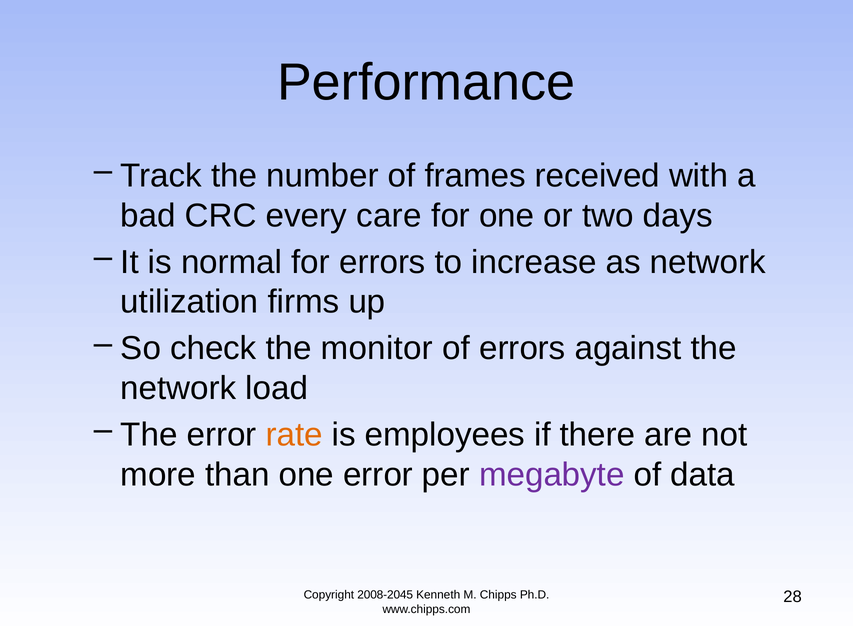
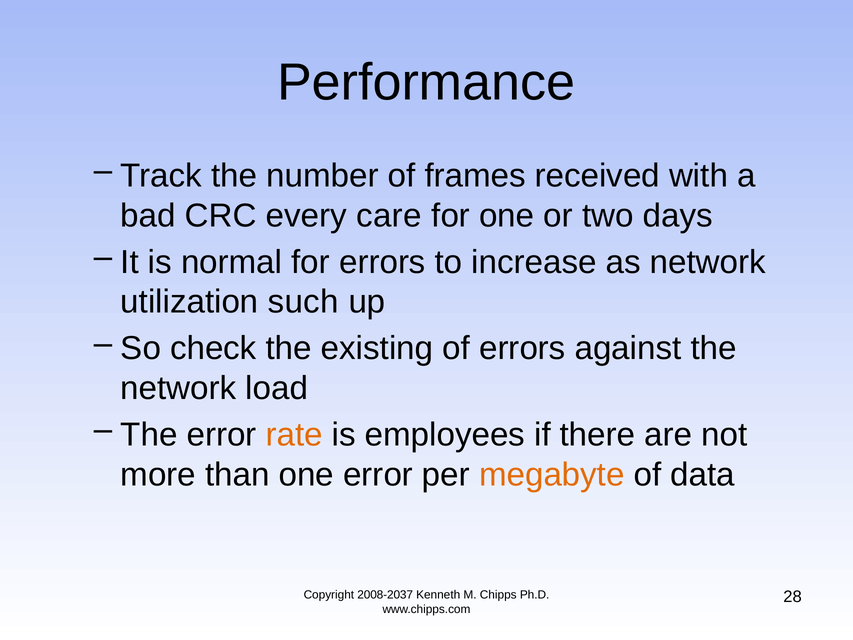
firms: firms -> such
monitor: monitor -> existing
megabyte colour: purple -> orange
2008-2045: 2008-2045 -> 2008-2037
